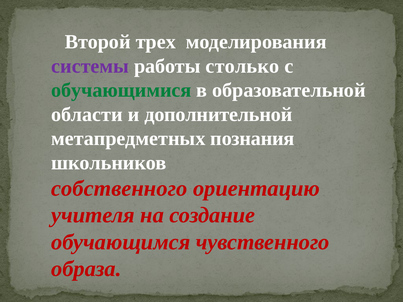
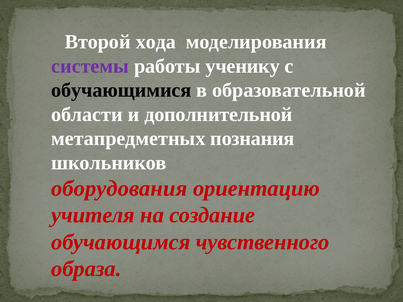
трех: трех -> хода
столько: столько -> ученику
обучающимися colour: green -> black
собственного: собственного -> оборудования
